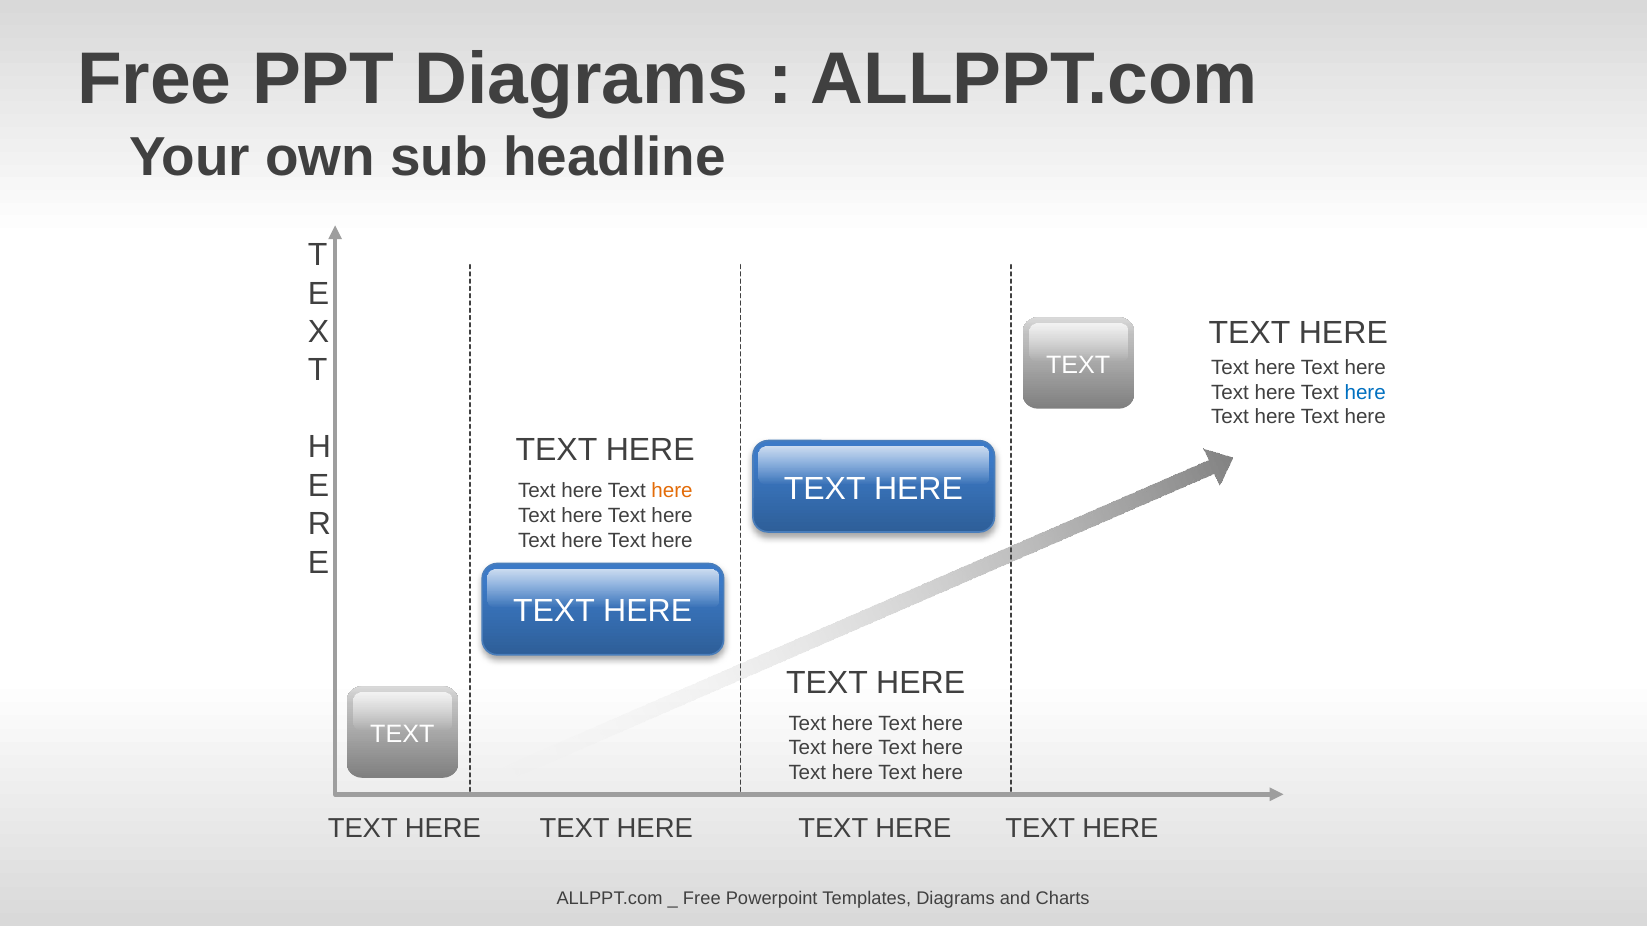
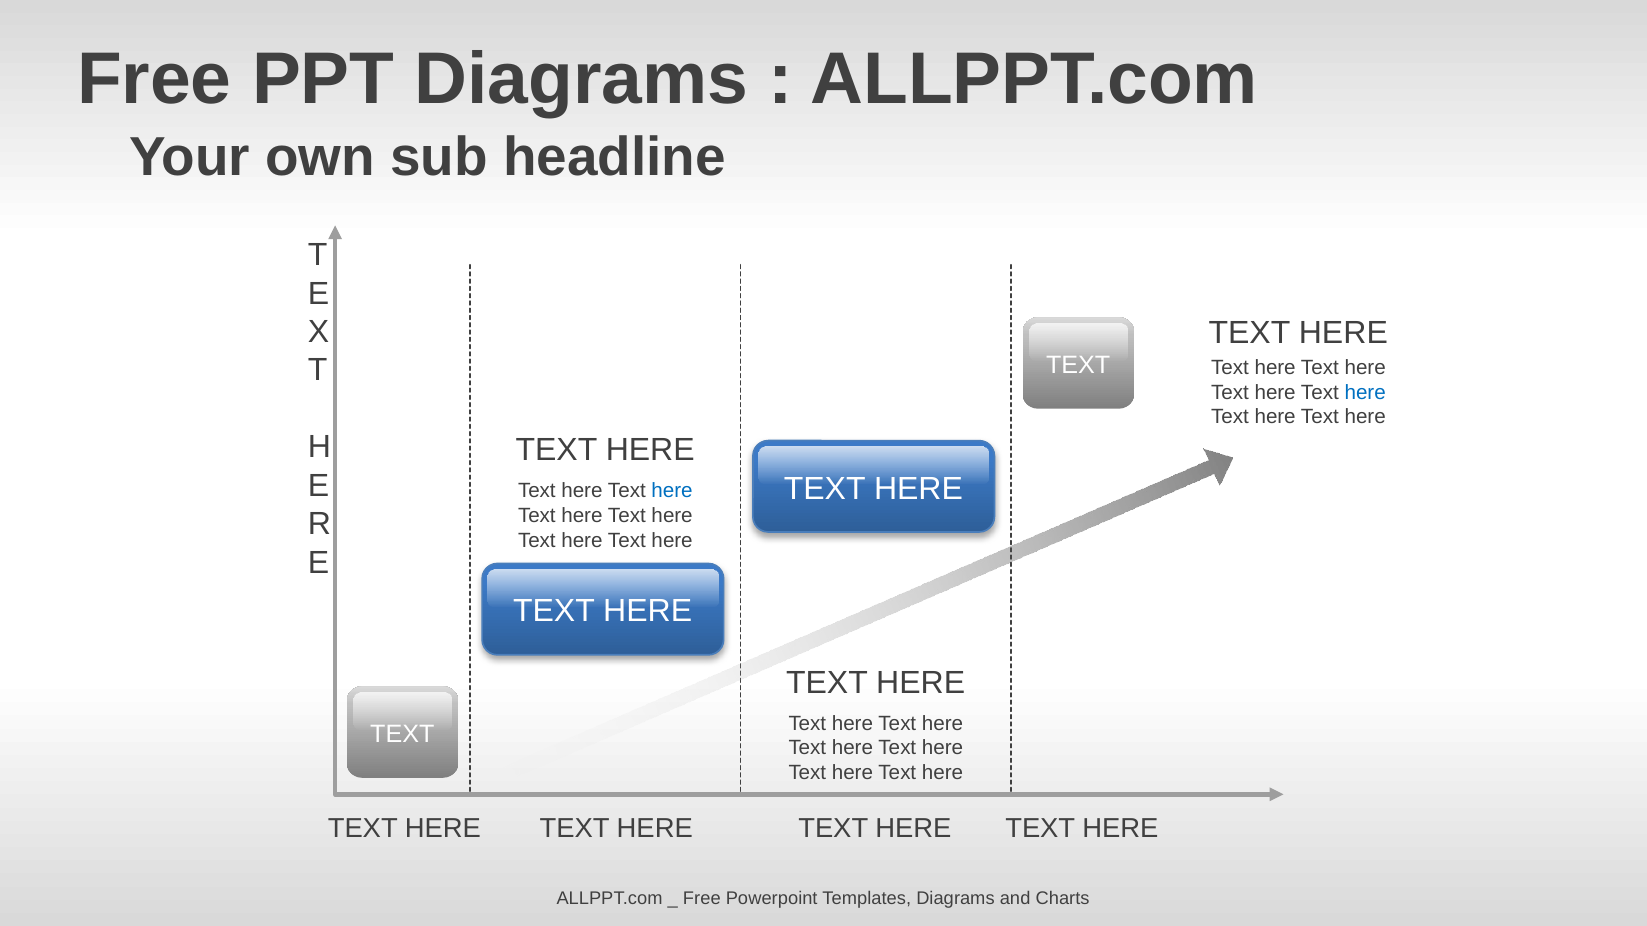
here at (672, 491) colour: orange -> blue
